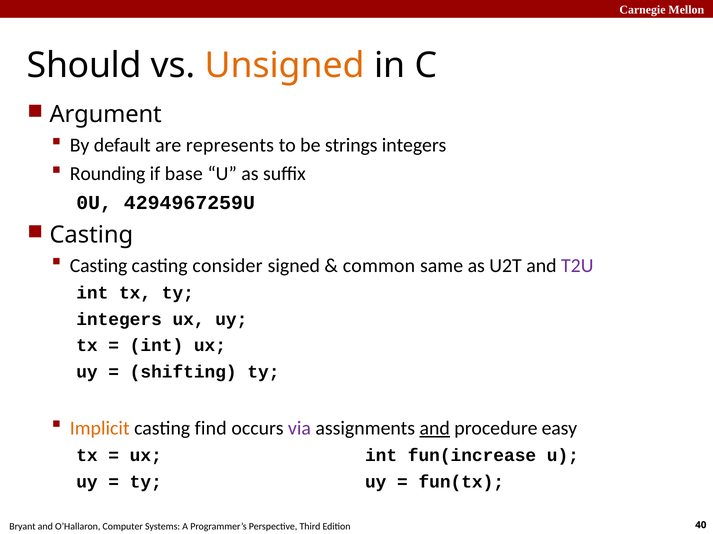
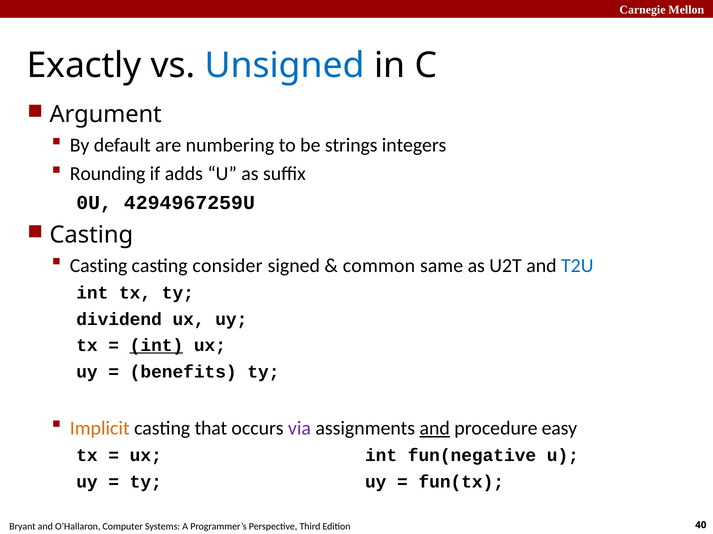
Should: Should -> Exactly
Unsigned colour: orange -> blue
represents: represents -> numbering
base: base -> adds
T2U colour: purple -> blue
integers at (119, 320): integers -> dividend
int at (156, 346) underline: none -> present
shifting: shifting -> benefits
find: find -> that
fun(increase: fun(increase -> fun(negative
